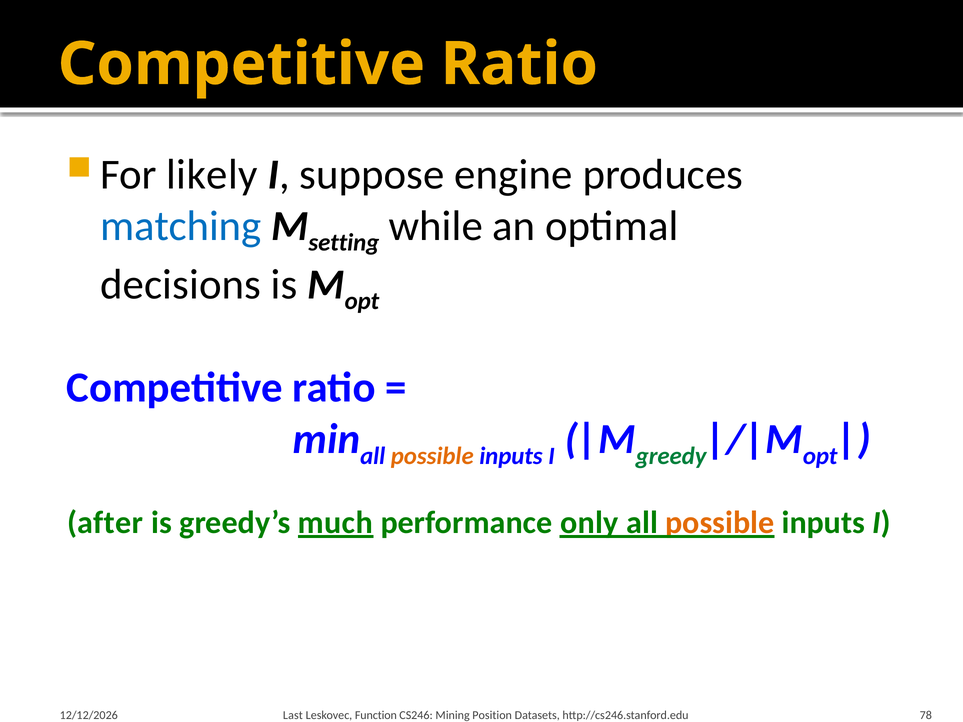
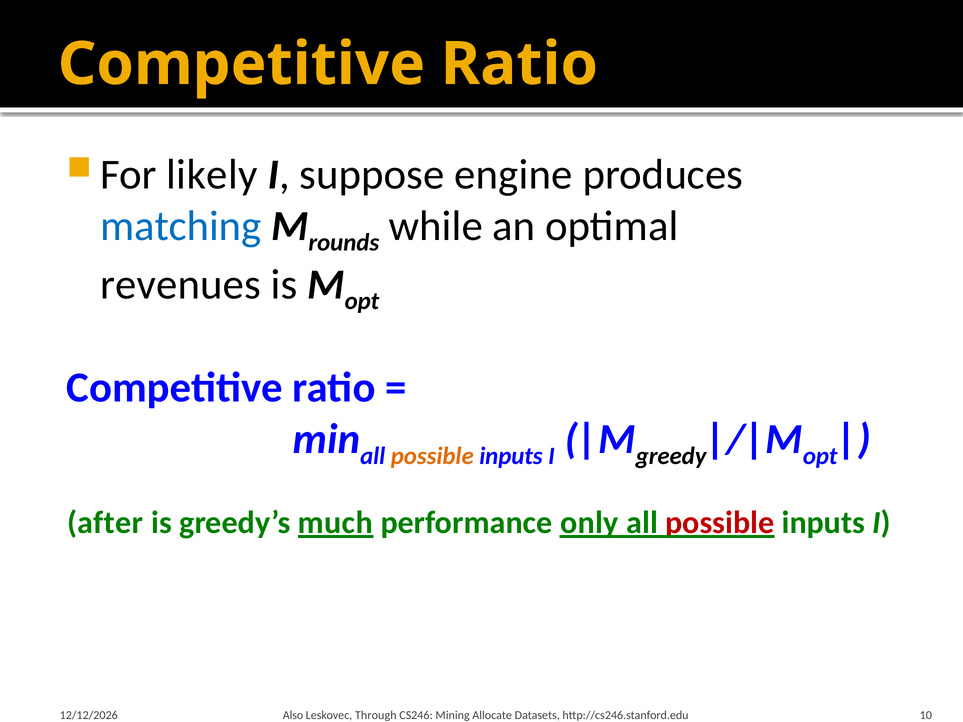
setting: setting -> rounds
decisions: decisions -> revenues
greedy colour: green -> black
possible at (720, 523) colour: orange -> red
Last: Last -> Also
Function: Function -> Through
Position: Position -> Allocate
78: 78 -> 10
